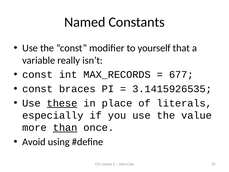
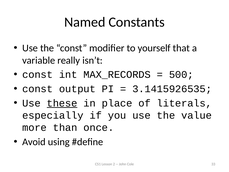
677: 677 -> 500
braces: braces -> output
than underline: present -> none
